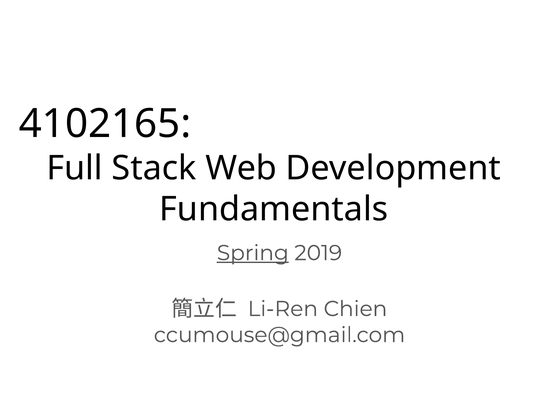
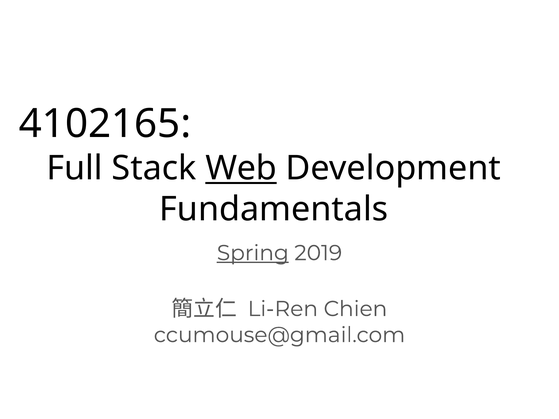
Web underline: none -> present
